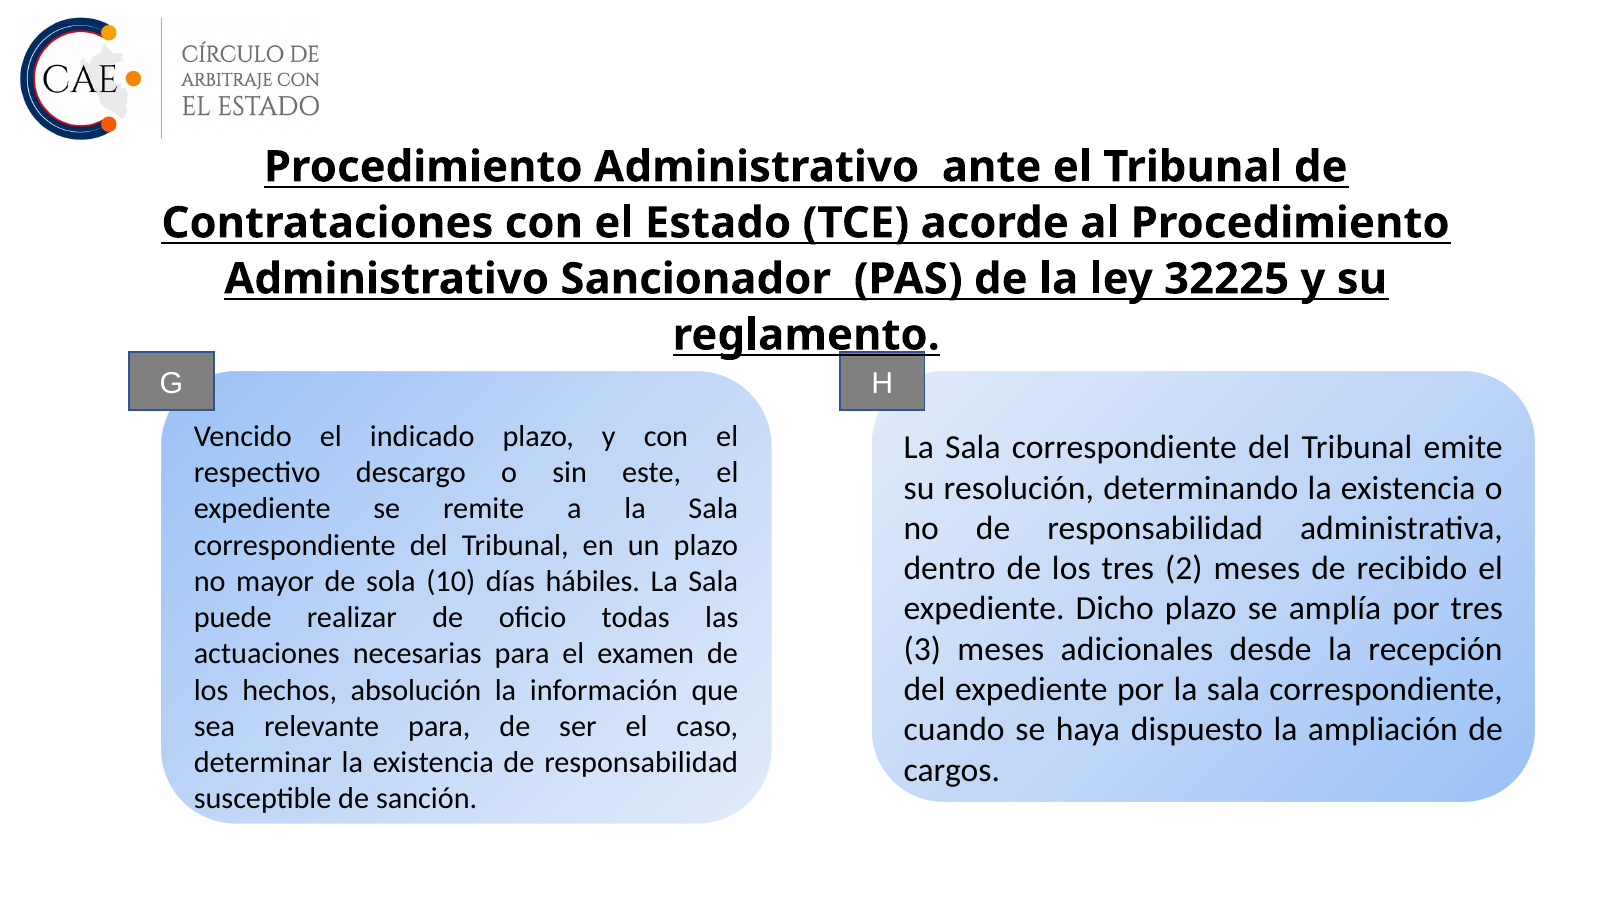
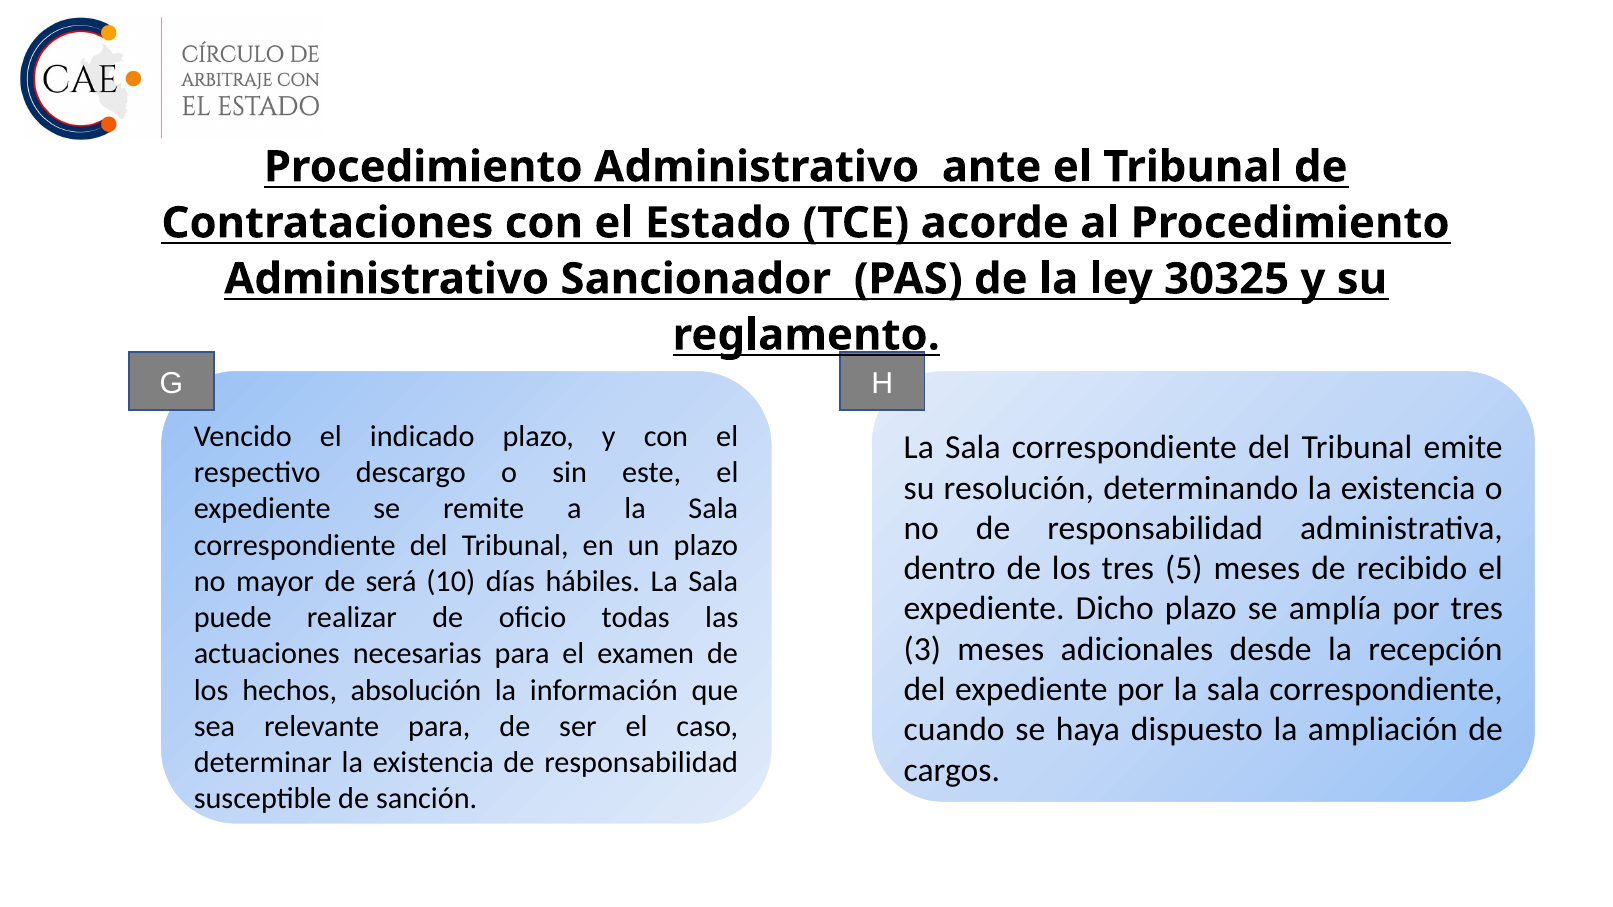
32225: 32225 -> 30325
2: 2 -> 5
sola: sola -> será
